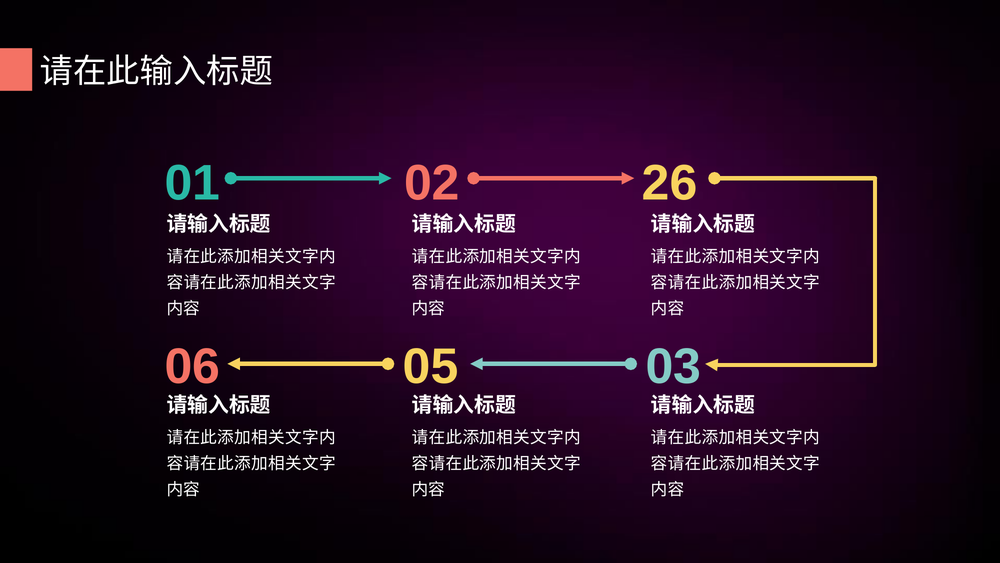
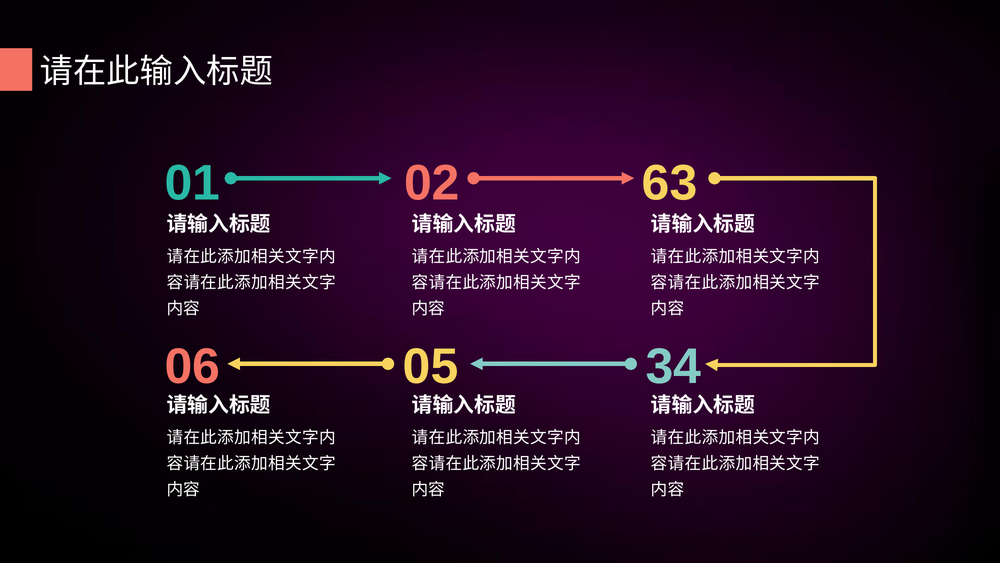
26: 26 -> 63
03: 03 -> 34
